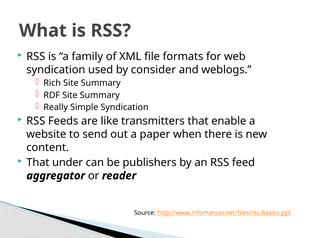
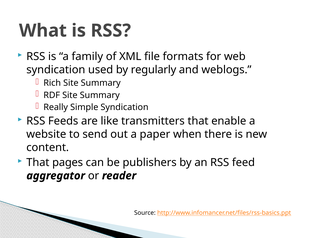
consider: consider -> regularly
under: under -> pages
